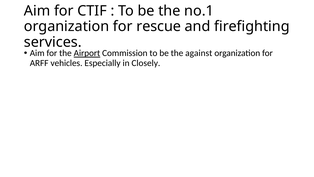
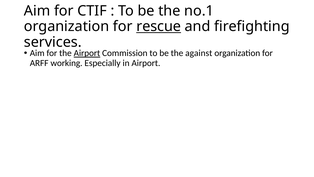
rescue underline: none -> present
vehicles: vehicles -> working
in Closely: Closely -> Airport
